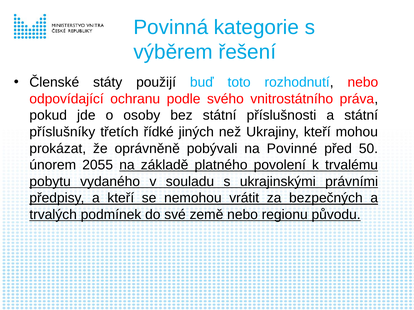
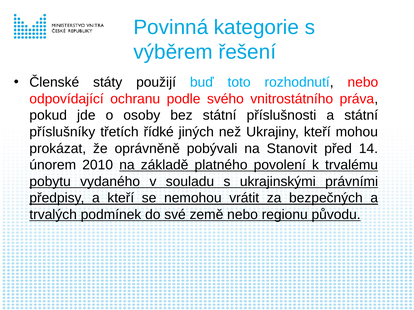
Povinné: Povinné -> Stanovit
50: 50 -> 14
2055: 2055 -> 2010
